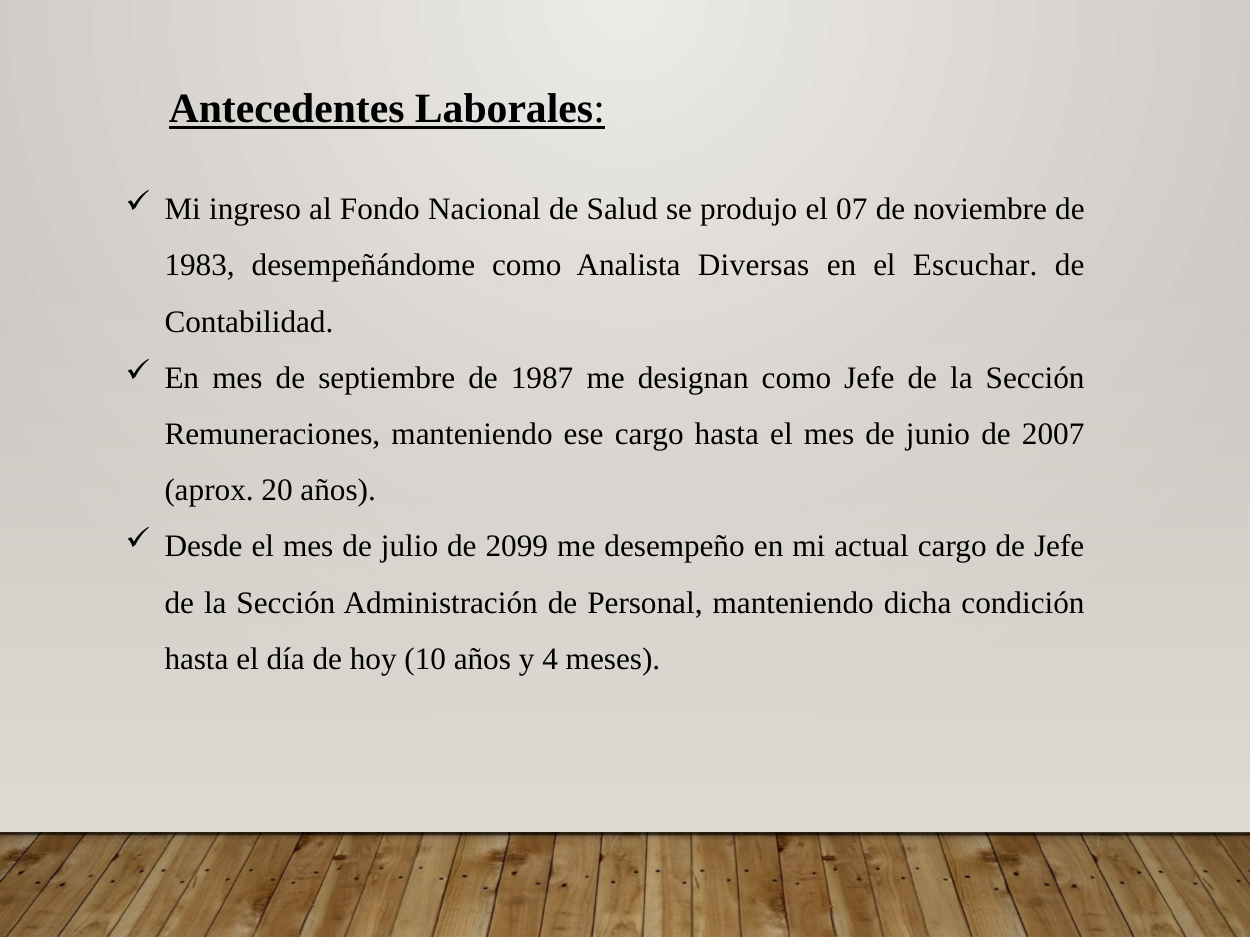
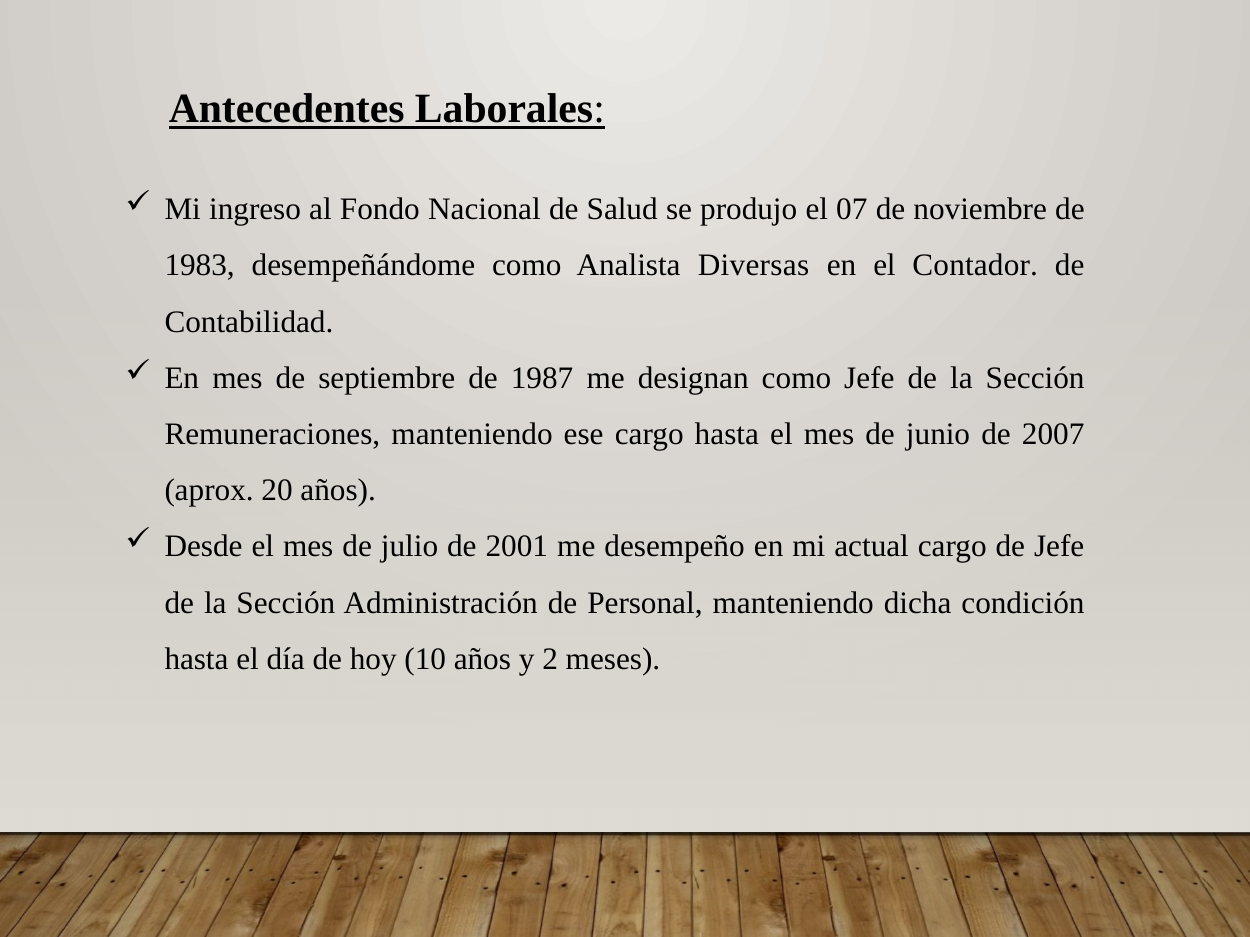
Escuchar: Escuchar -> Contador
2099: 2099 -> 2001
4: 4 -> 2
